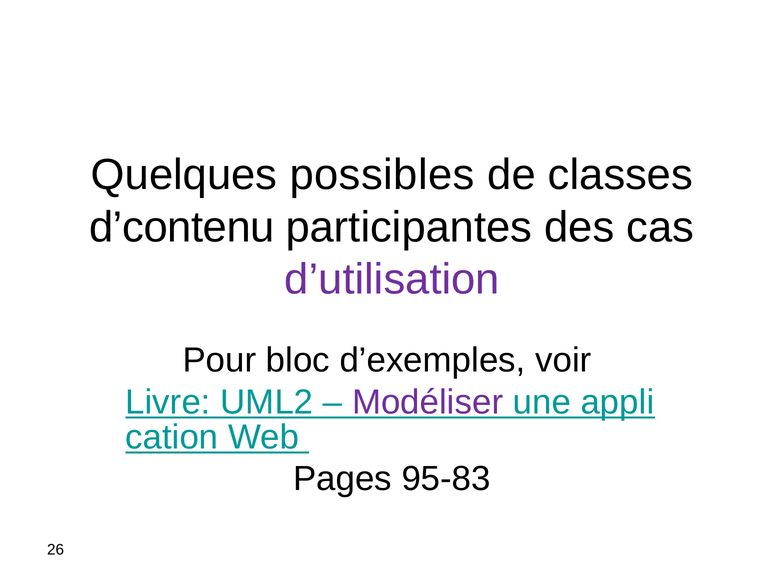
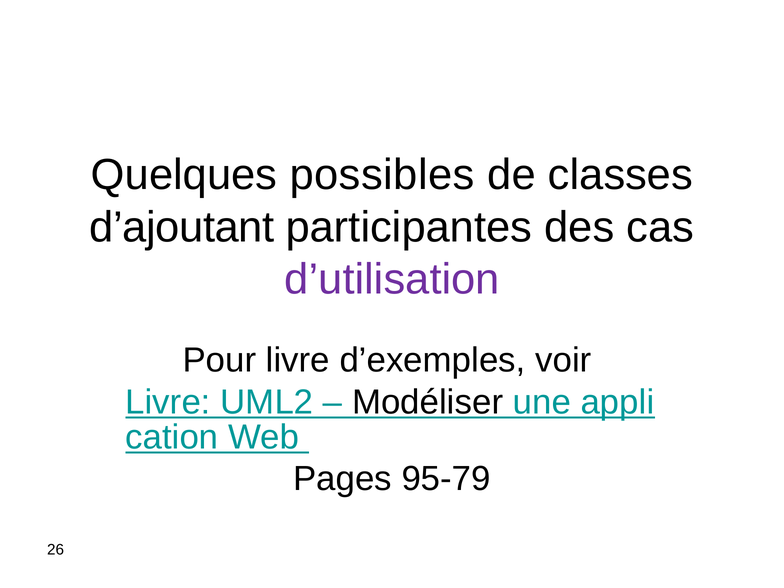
d’contenu: d’contenu -> d’ajoutant
Pour bloc: bloc -> livre
Modéliser colour: purple -> black
95-83: 95-83 -> 95-79
